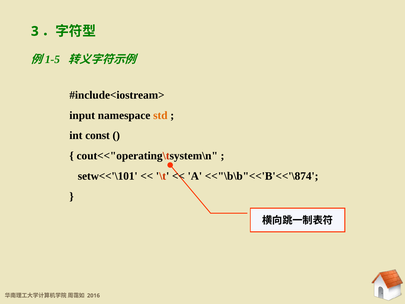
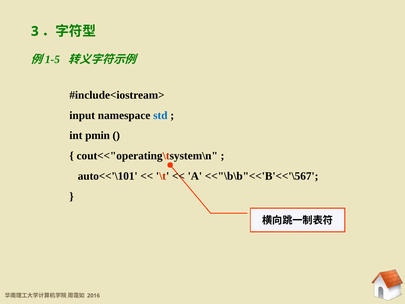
std colour: orange -> blue
const: const -> pmin
setw<<'\101: setw<<'\101 -> auto<<'\101
<<"\b\b"<<'B'<<'\874: <<"\b\b"<<'B'<<'\874 -> <<"\b\b"<<'B'<<'\567
